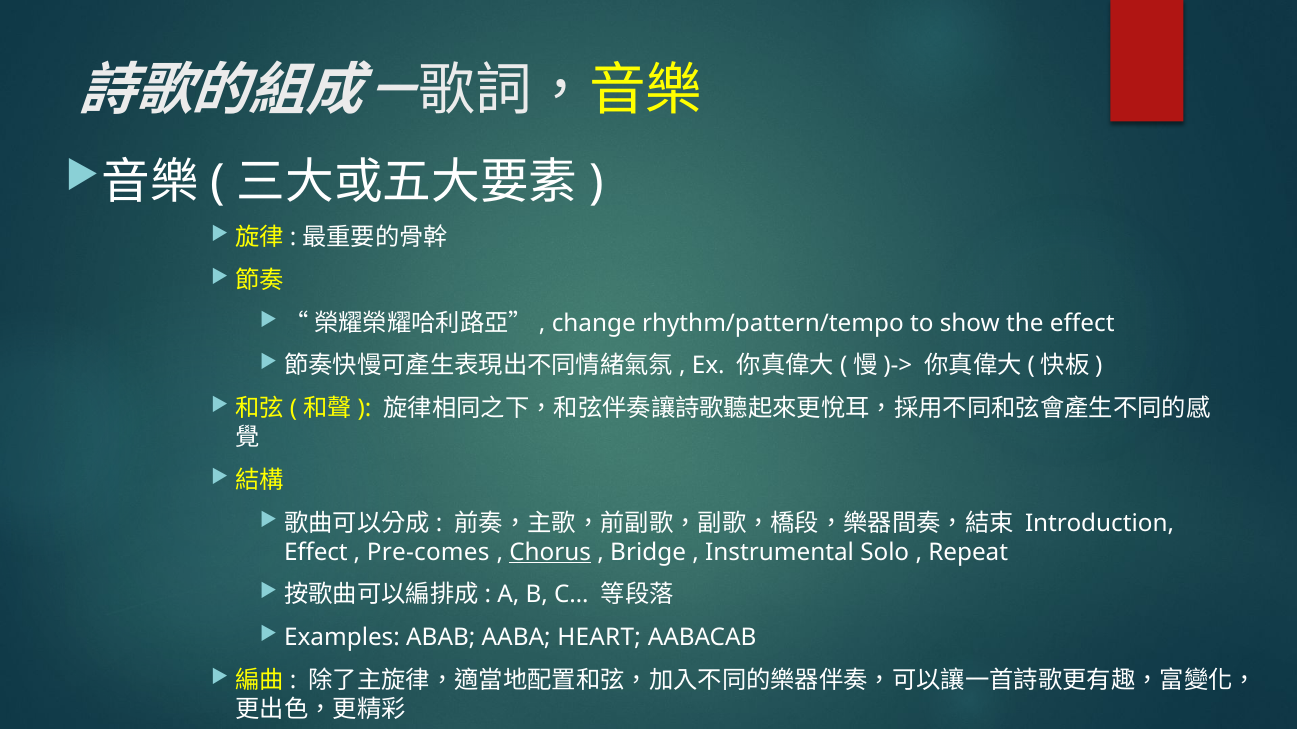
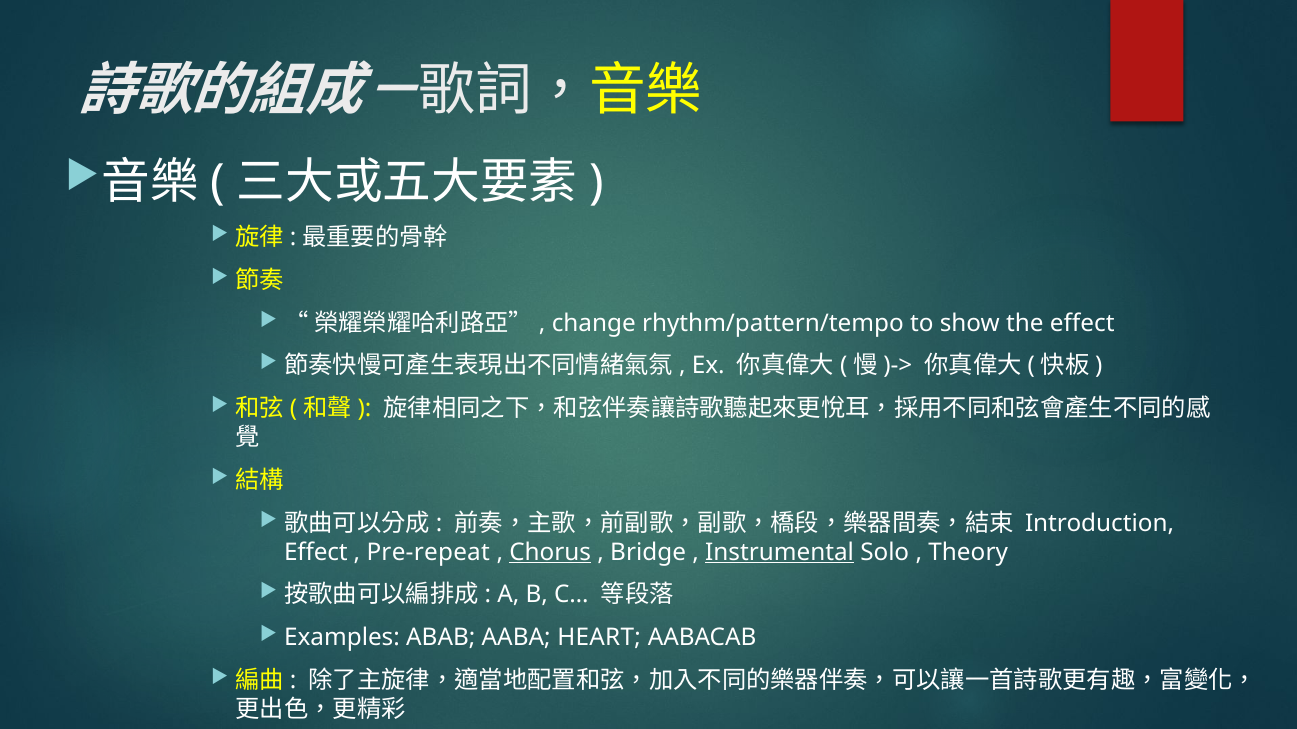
Pre-comes: Pre-comes -> Pre-repeat
Instrumental underline: none -> present
Repeat: Repeat -> Theory
